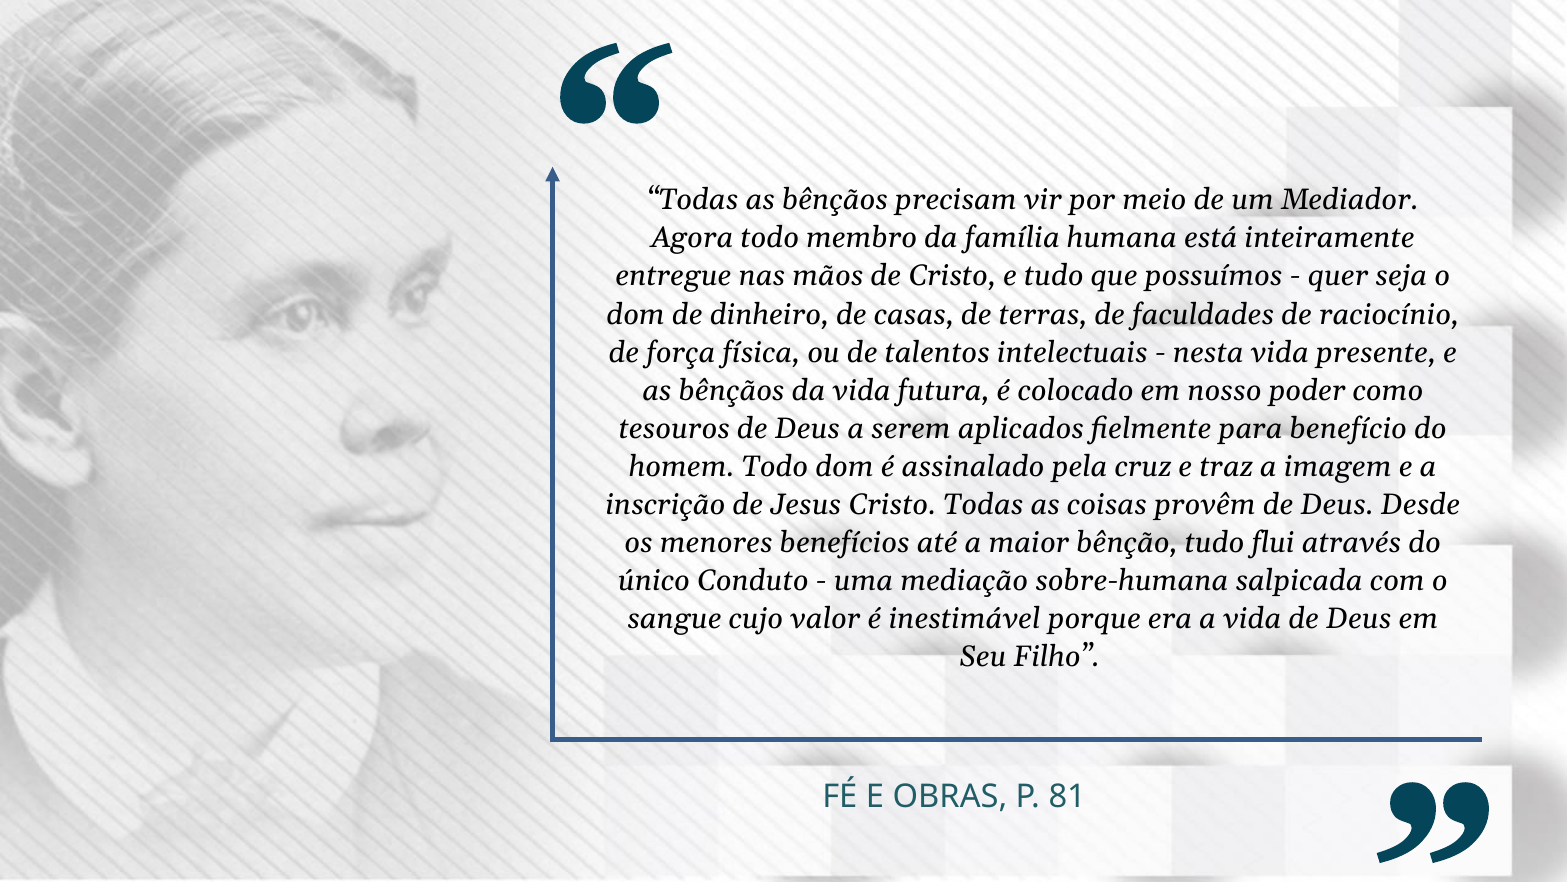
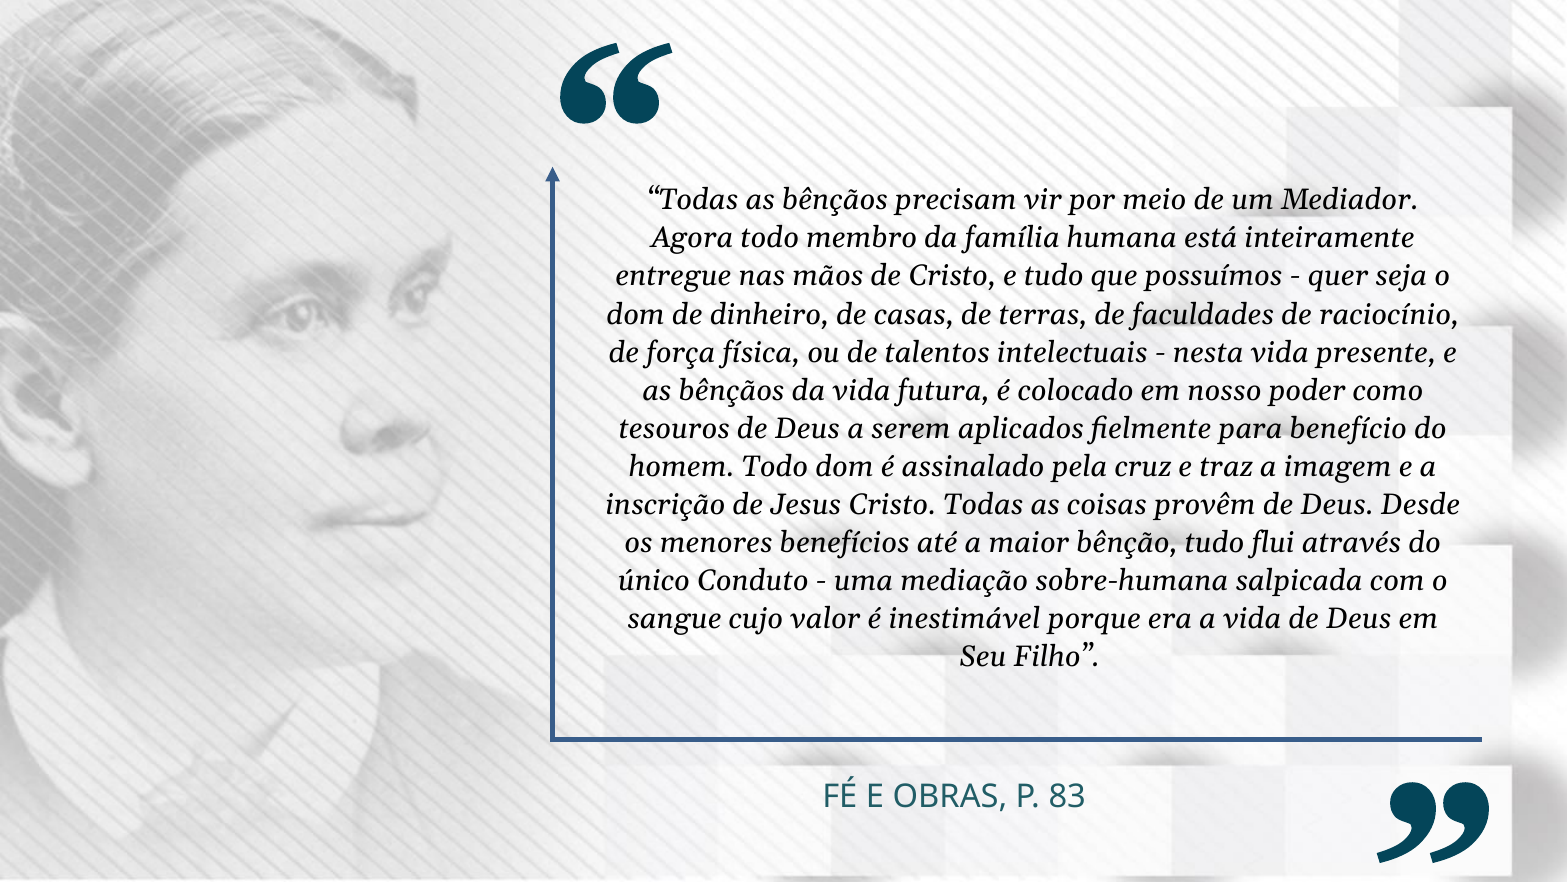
81: 81 -> 83
